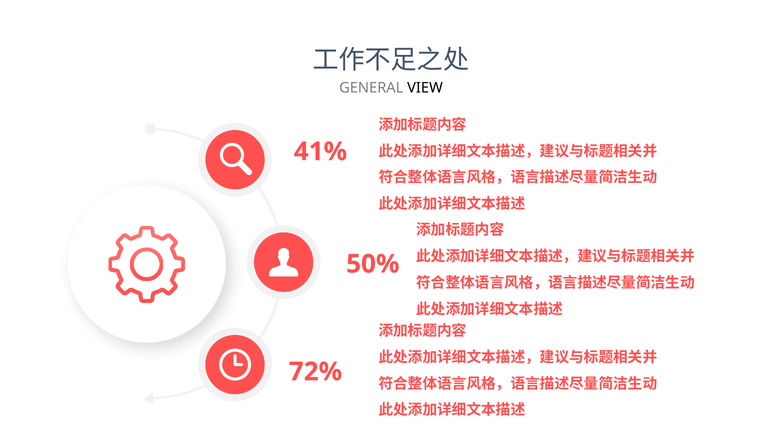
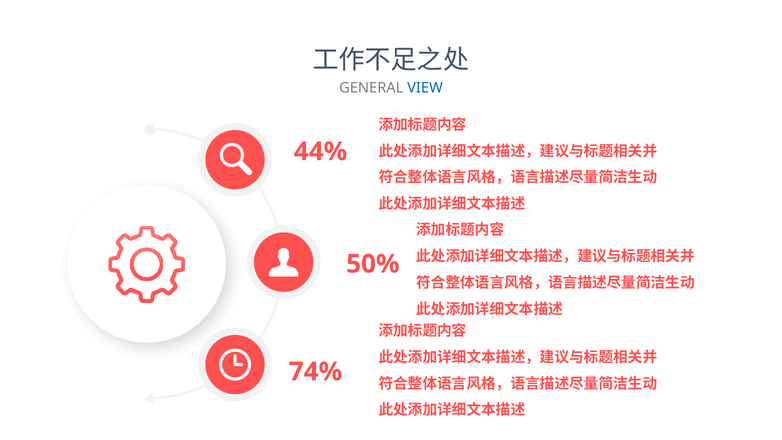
VIEW colour: black -> blue
41%: 41% -> 44%
72%: 72% -> 74%
